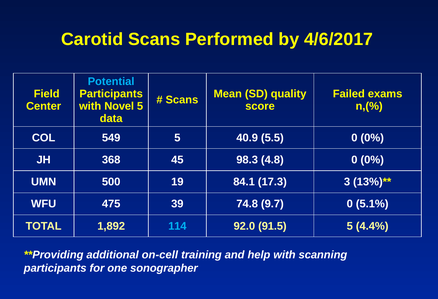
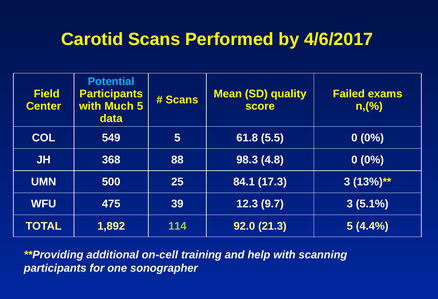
Novel: Novel -> Much
40.9: 40.9 -> 61.8
45: 45 -> 88
19: 19 -> 25
74.8: 74.8 -> 12.3
9.7 0: 0 -> 3
114 colour: light blue -> light green
91.5: 91.5 -> 21.3
